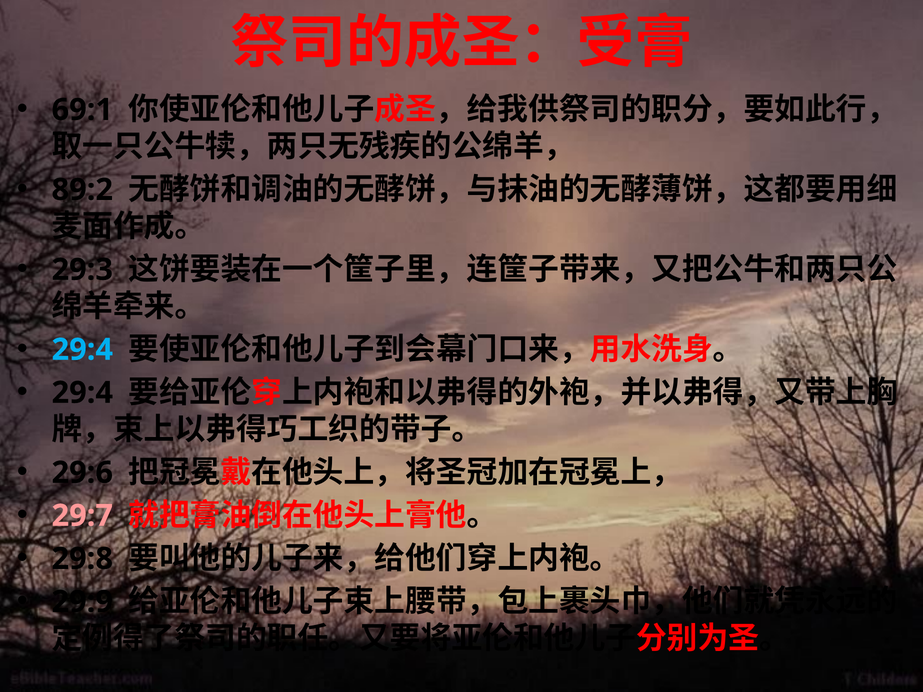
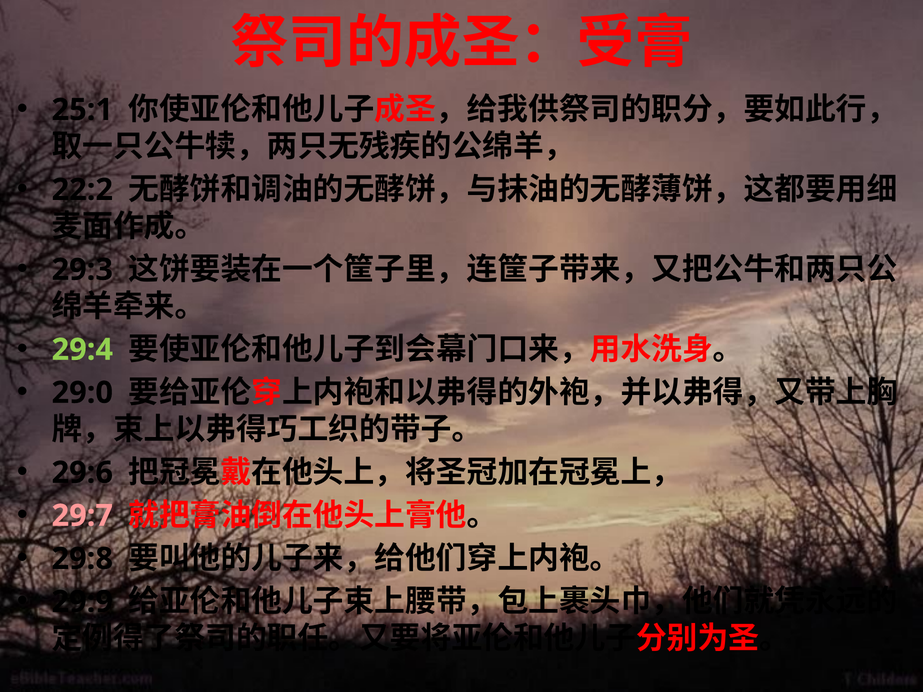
69:1: 69:1 -> 25:1
89:2: 89:2 -> 22:2
29:4 at (82, 350) colour: light blue -> light green
29:4 at (82, 393): 29:4 -> 29:0
